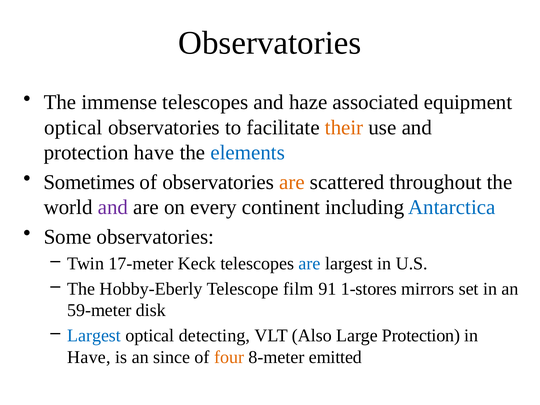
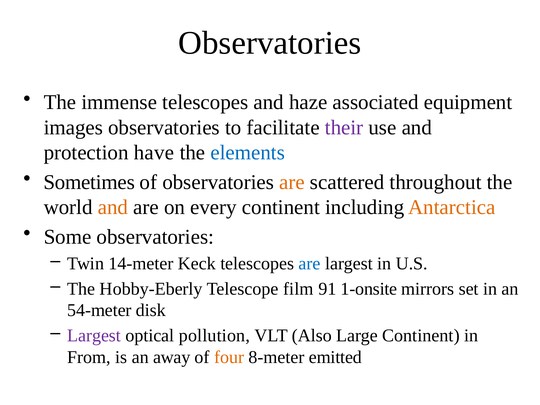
optical at (73, 127): optical -> images
their colour: orange -> purple
and at (113, 207) colour: purple -> orange
Antarctica colour: blue -> orange
17-meter: 17-meter -> 14-meter
1-stores: 1-stores -> 1-onsite
59-meter: 59-meter -> 54-meter
Largest at (94, 336) colour: blue -> purple
detecting: detecting -> pollution
Large Protection: Protection -> Continent
Have at (89, 357): Have -> From
since: since -> away
